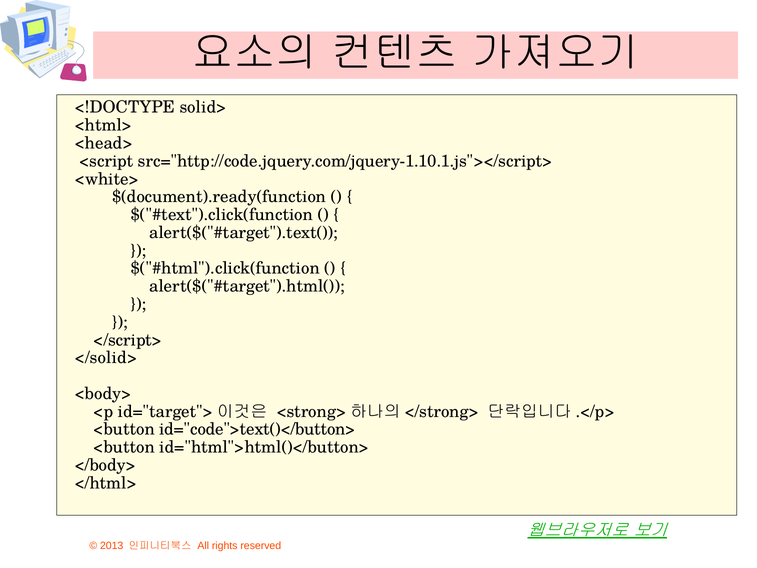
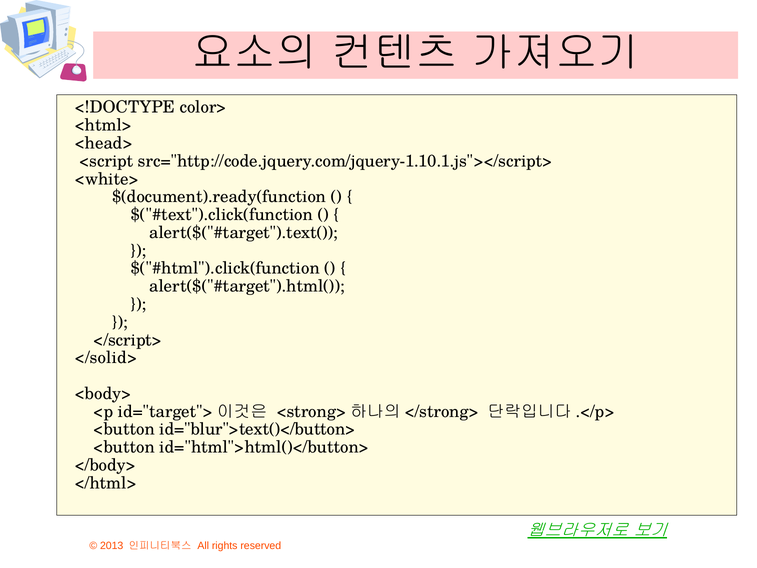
solid>: solid> -> color>
id="code">text()</button>: id="code">text()</button> -> id="blur">text()</button>
